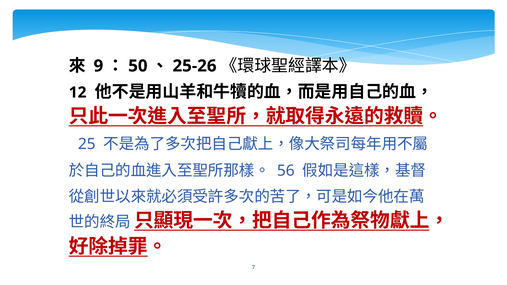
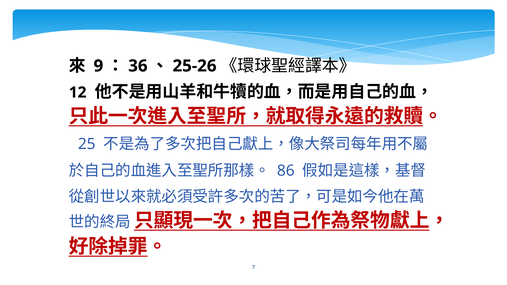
50: 50 -> 36
56: 56 -> 86
